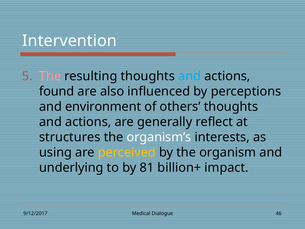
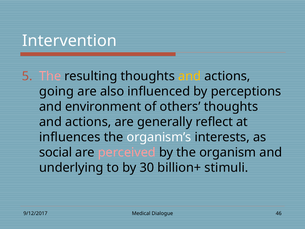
and at (190, 76) colour: light blue -> yellow
found: found -> going
structures: structures -> influences
using: using -> social
perceived colour: yellow -> pink
81: 81 -> 30
impact: impact -> stimuli
